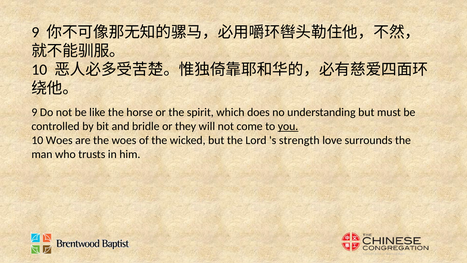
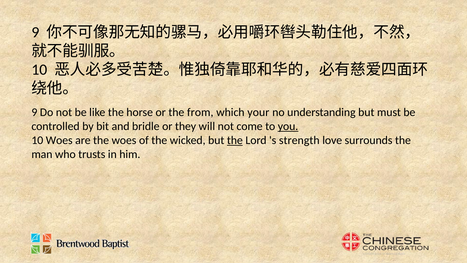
spirit: spirit -> from
does: does -> your
the at (235, 140) underline: none -> present
